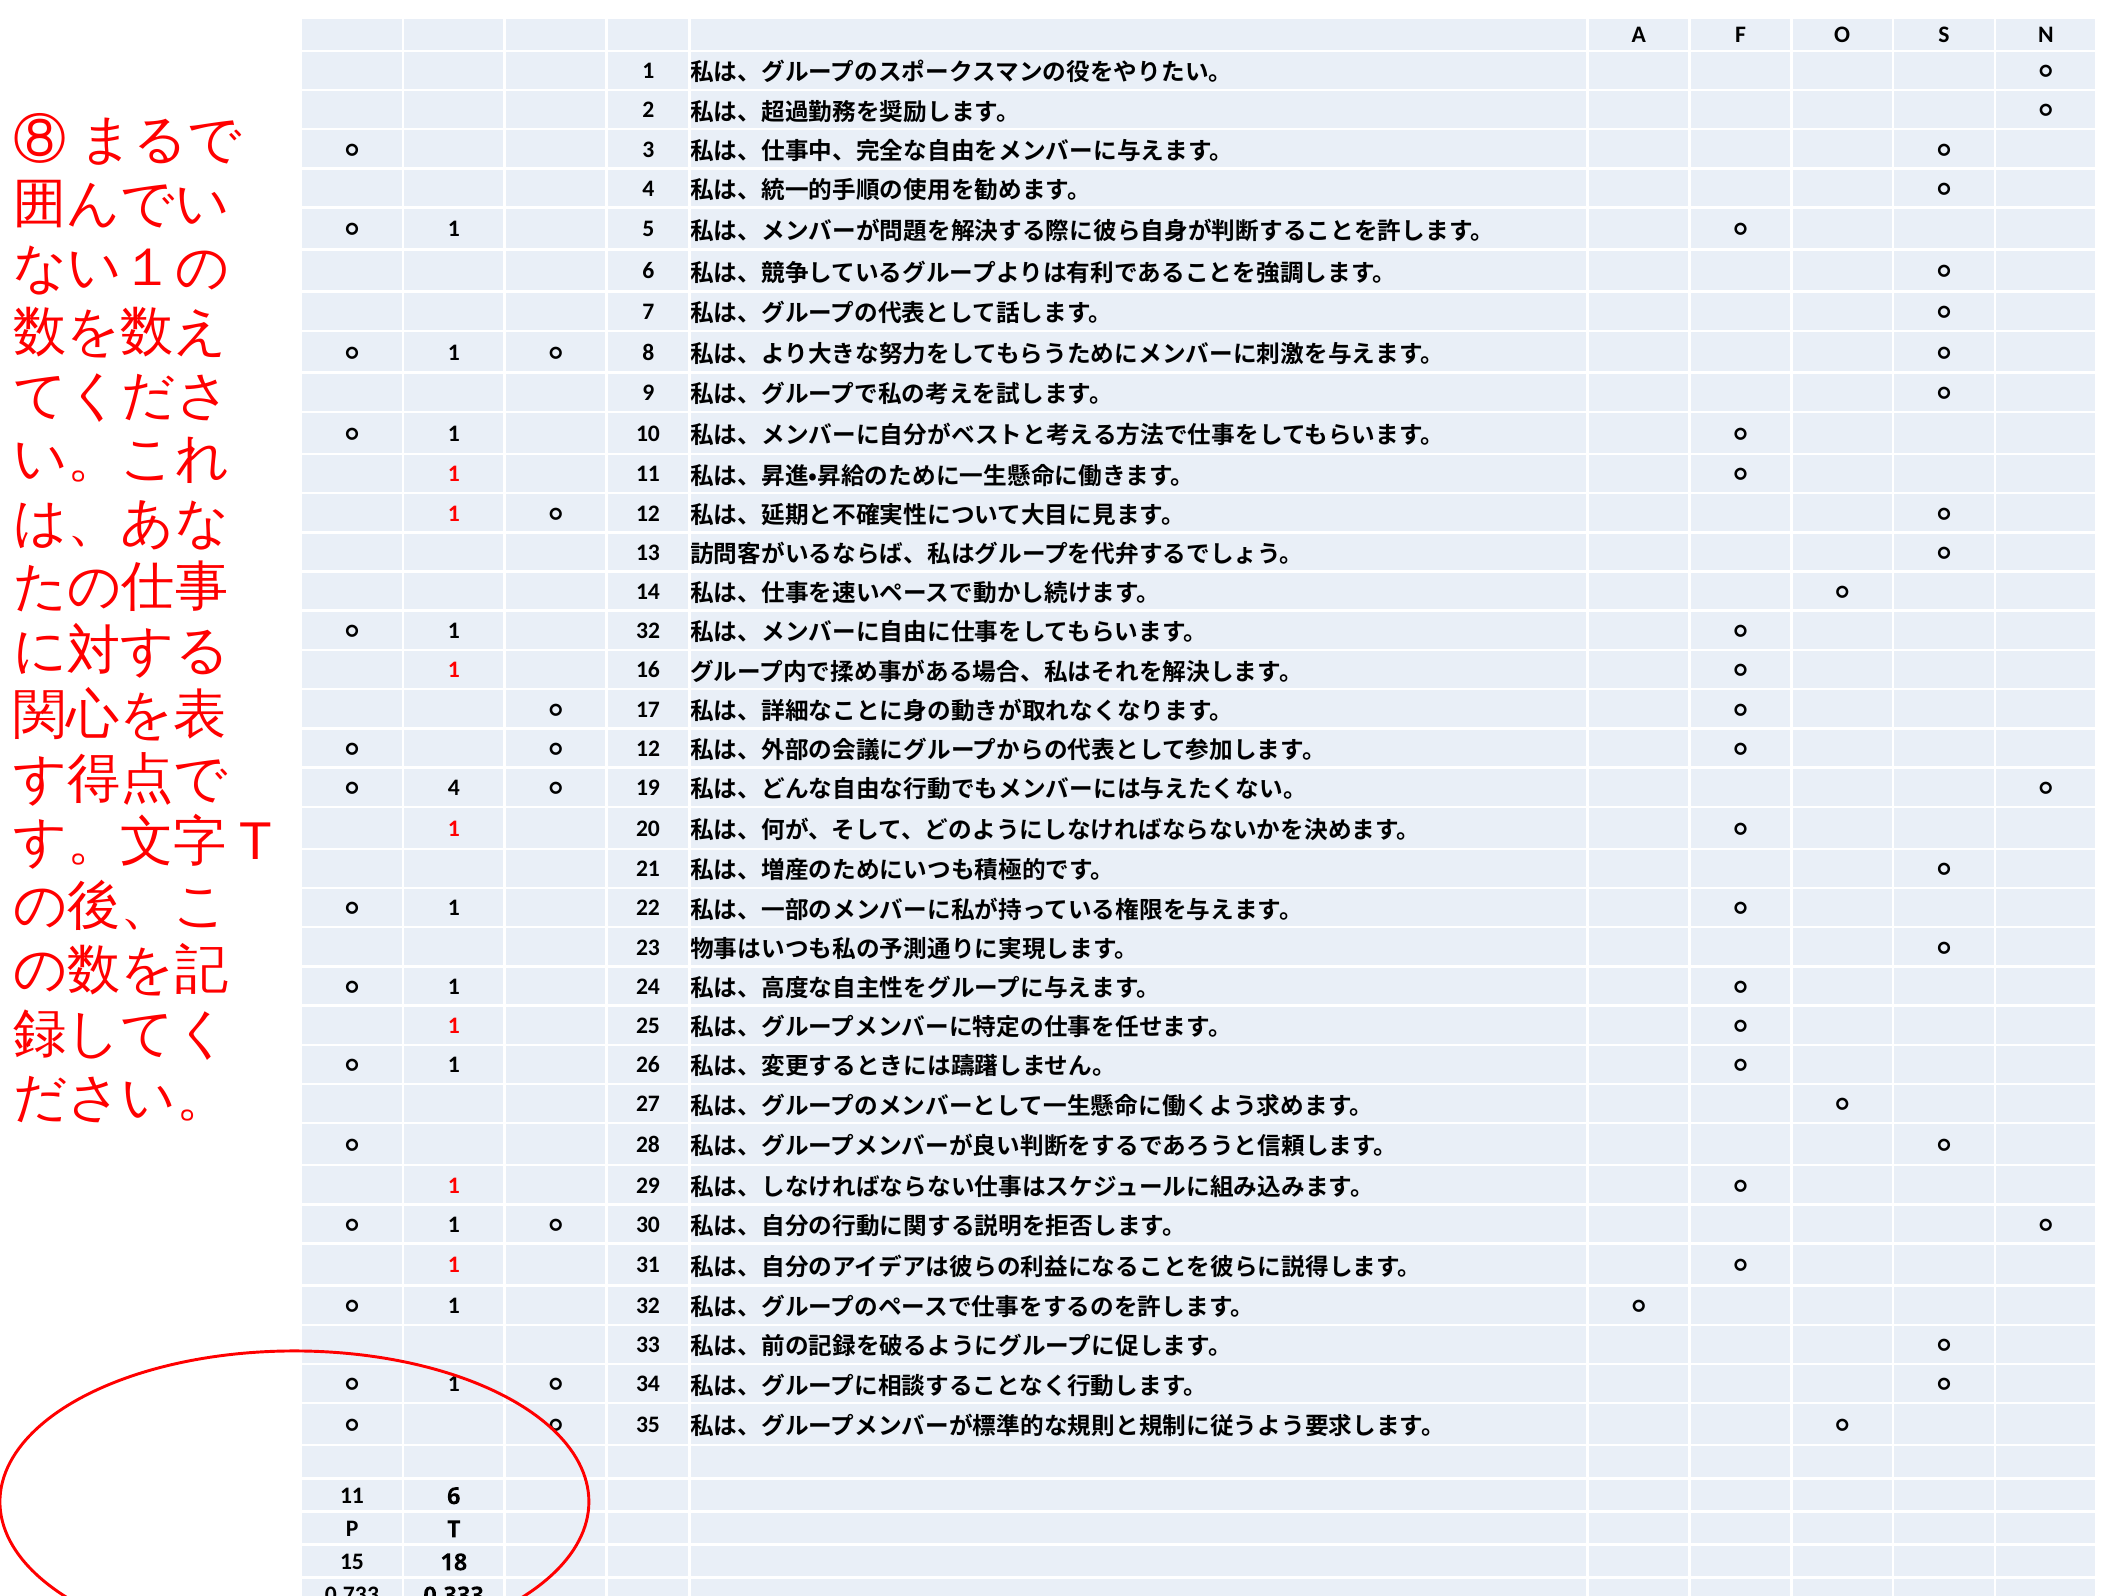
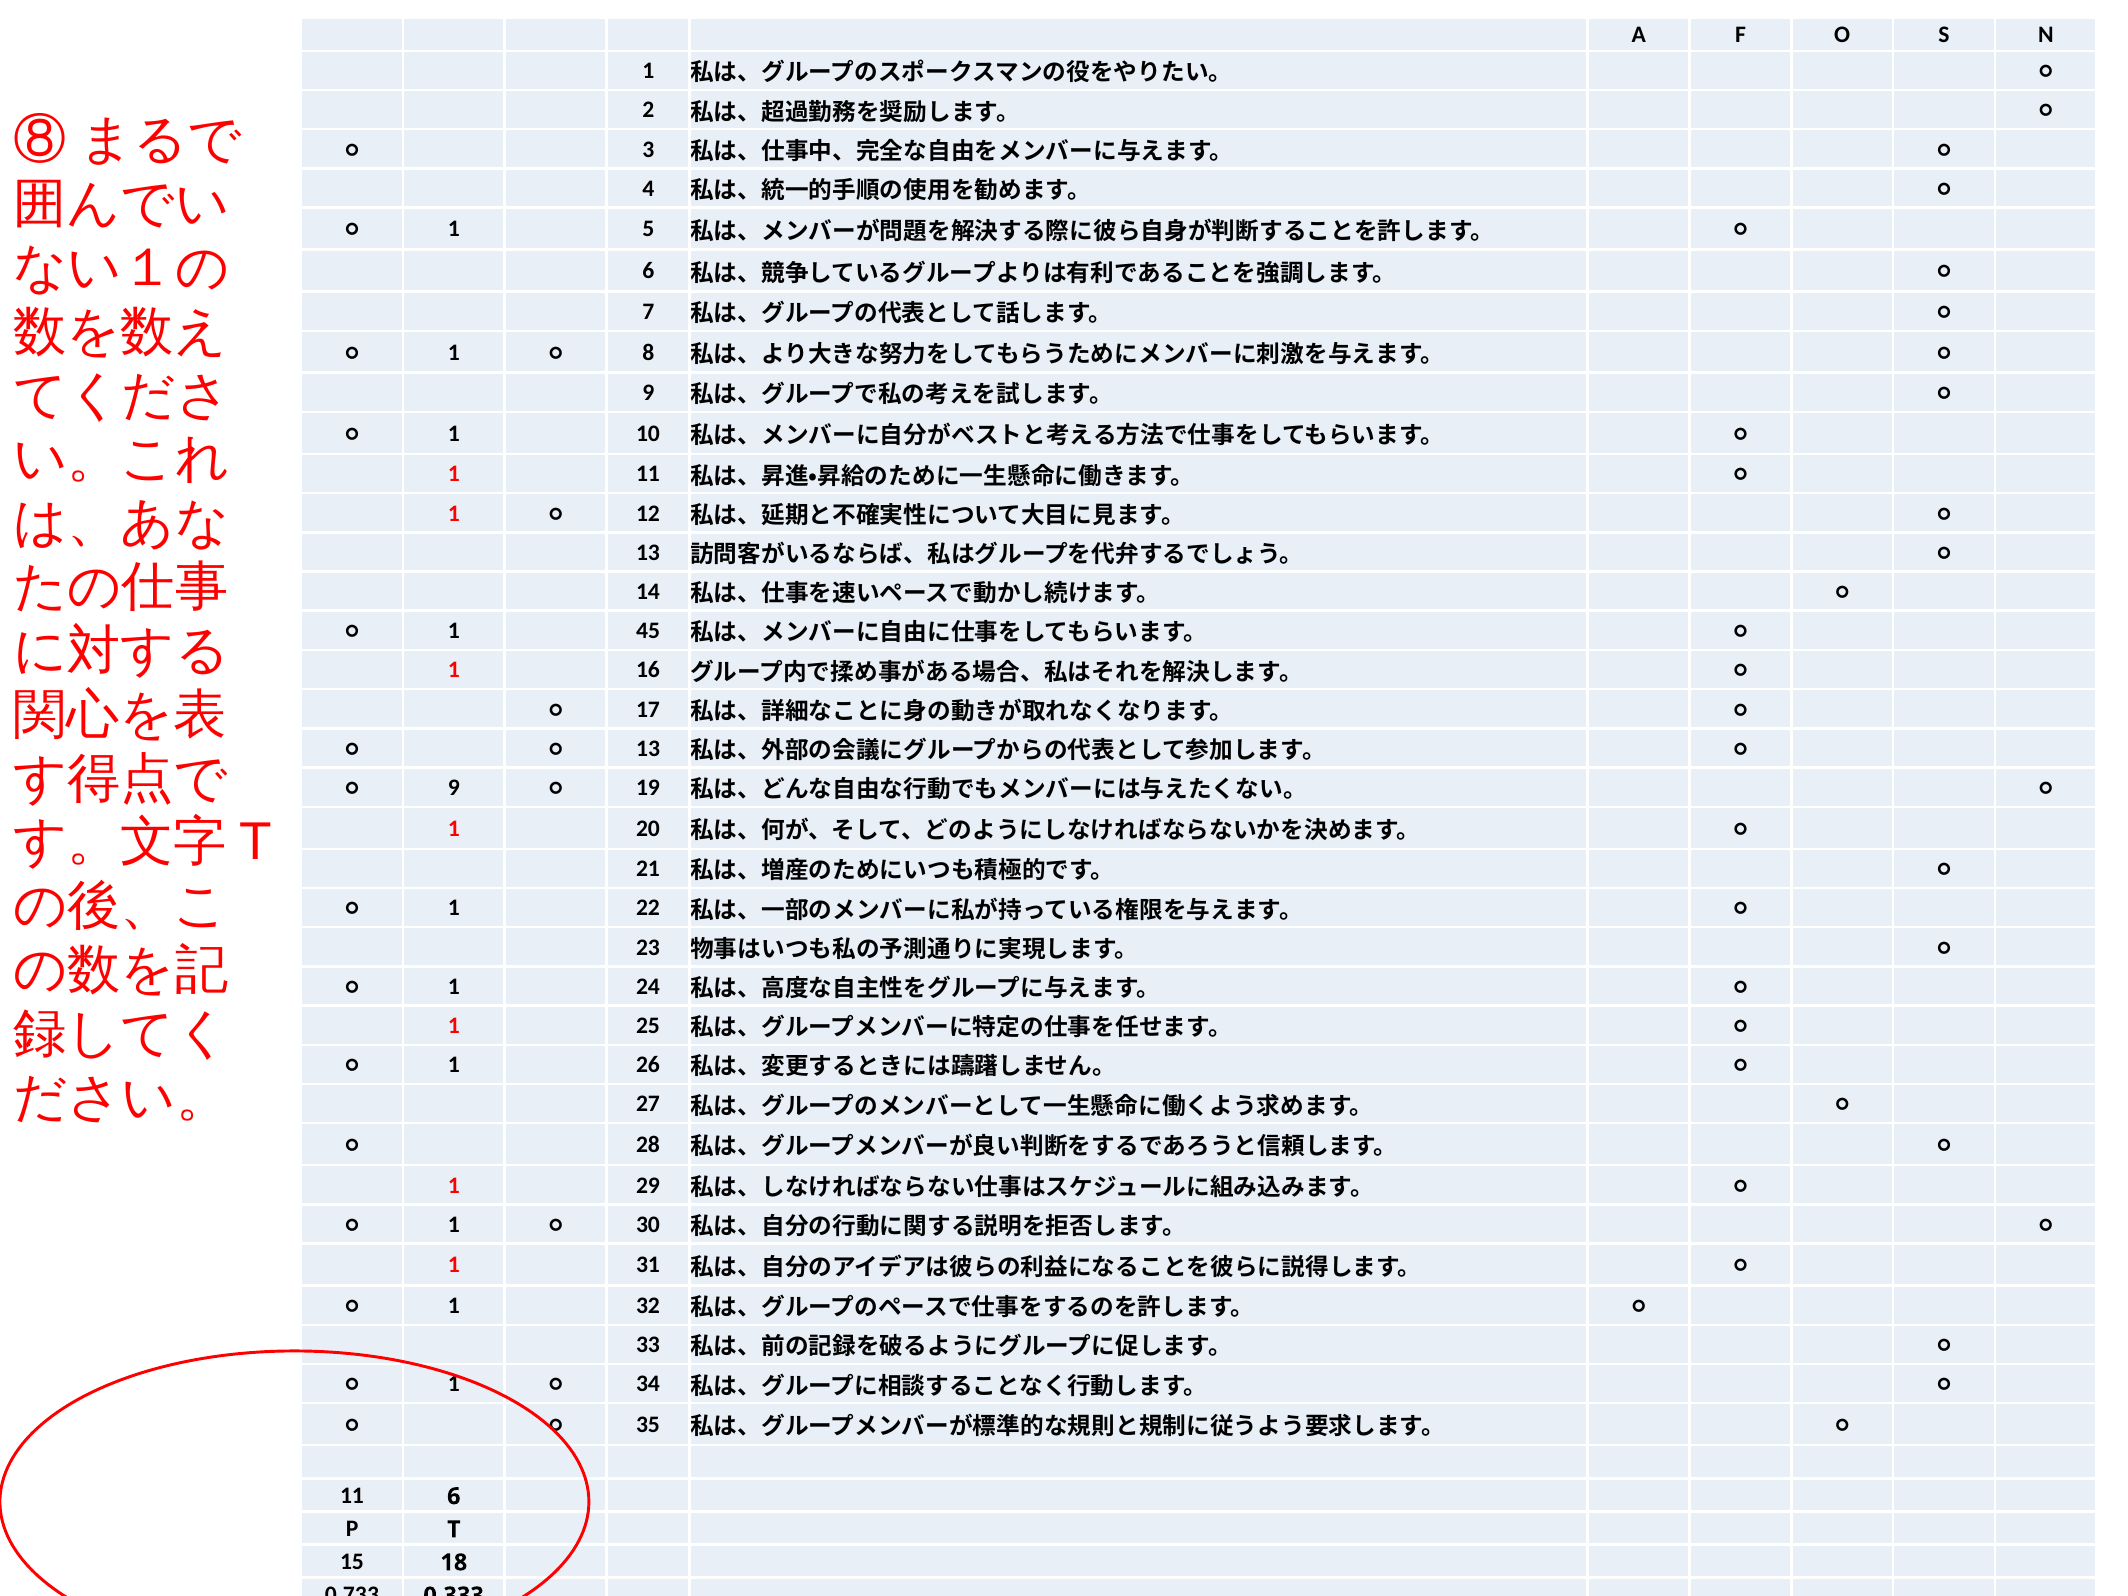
32 at (648, 631): 32 -> 45
12 at (648, 748): 12 -> 13
4 at (454, 788): 4 -> 9
